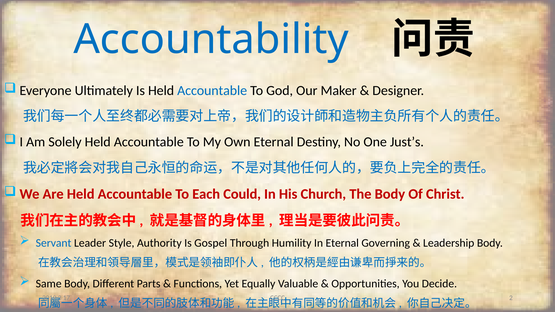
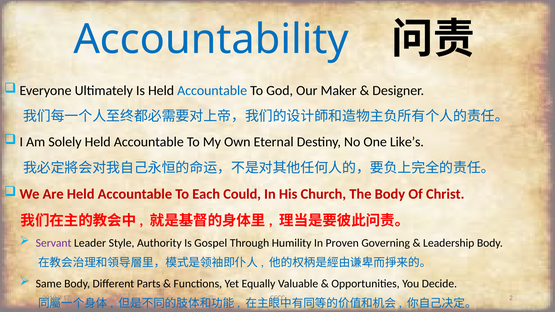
Just’s: Just’s -> Like’s
Servant colour: blue -> purple
In Eternal: Eternal -> Proven
